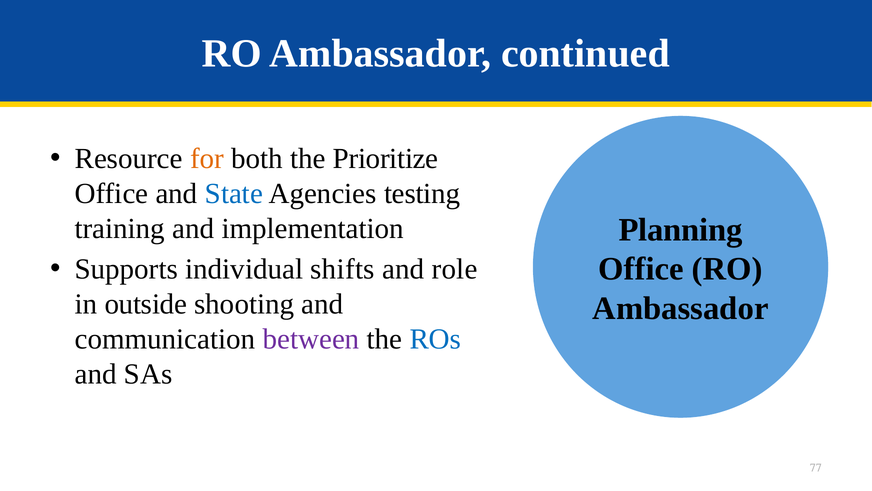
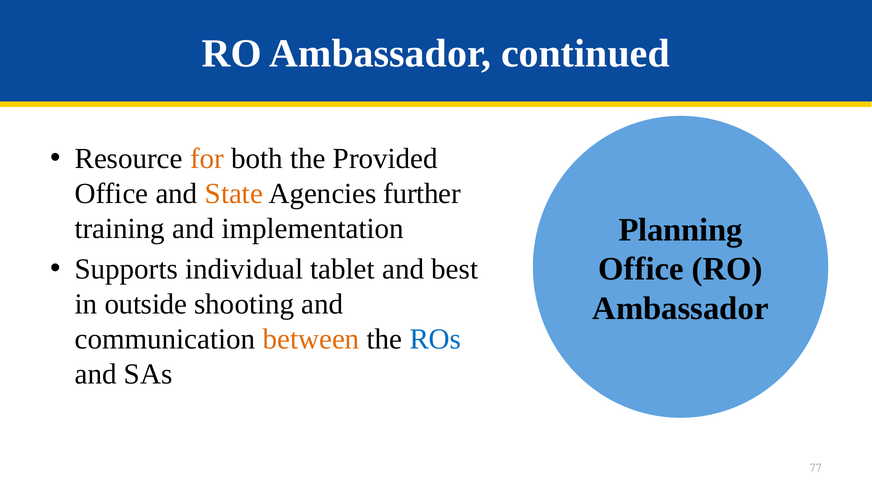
Prioritize: Prioritize -> Provided
State colour: blue -> orange
testing: testing -> further
shifts: shifts -> tablet
role: role -> best
between colour: purple -> orange
